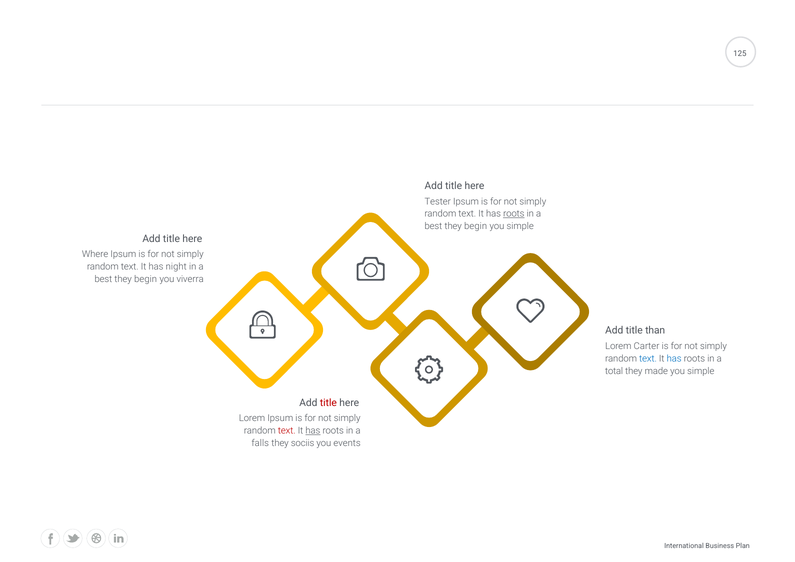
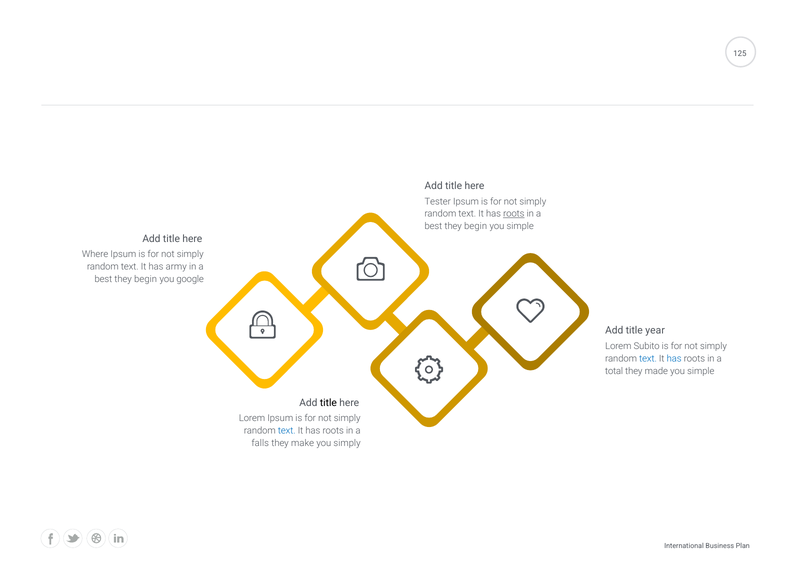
night: night -> army
viverra: viverra -> google
than: than -> year
Carter: Carter -> Subito
title at (328, 403) colour: red -> black
text at (287, 431) colour: red -> blue
has at (313, 431) underline: present -> none
sociis: sociis -> make
you events: events -> simply
